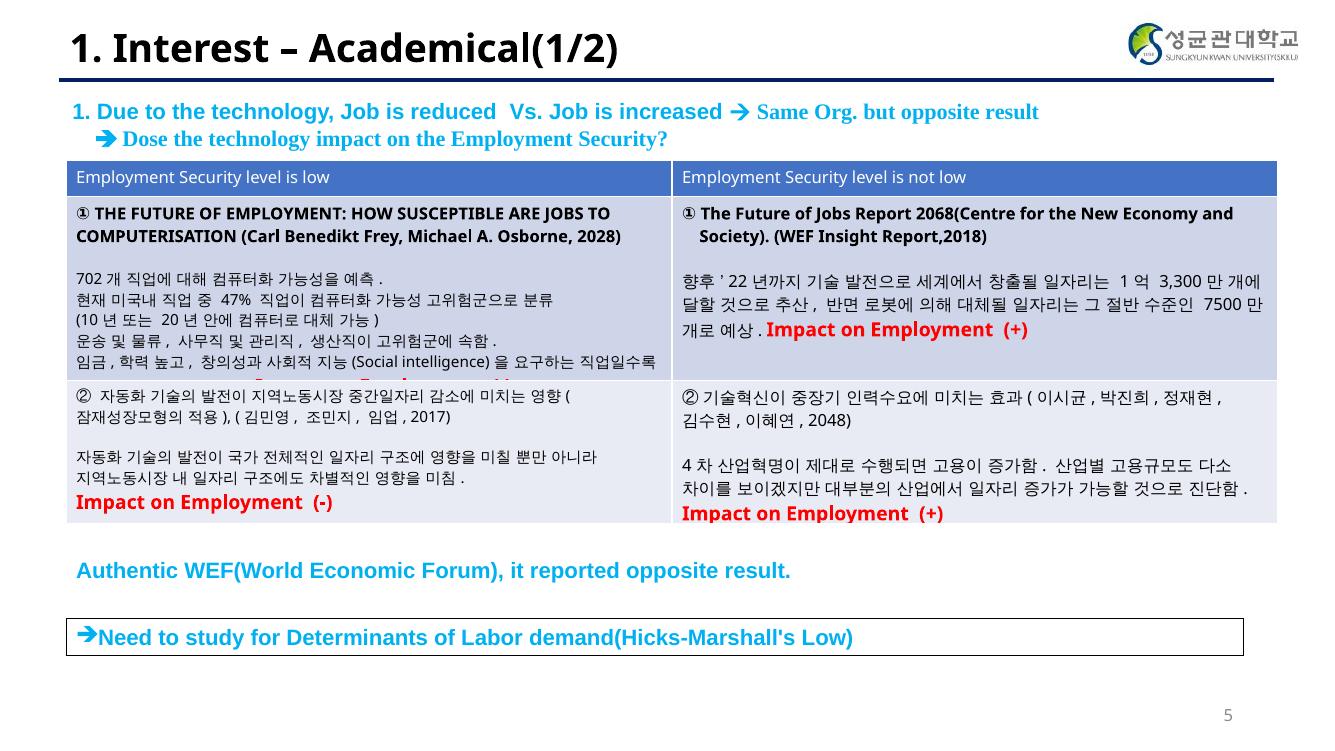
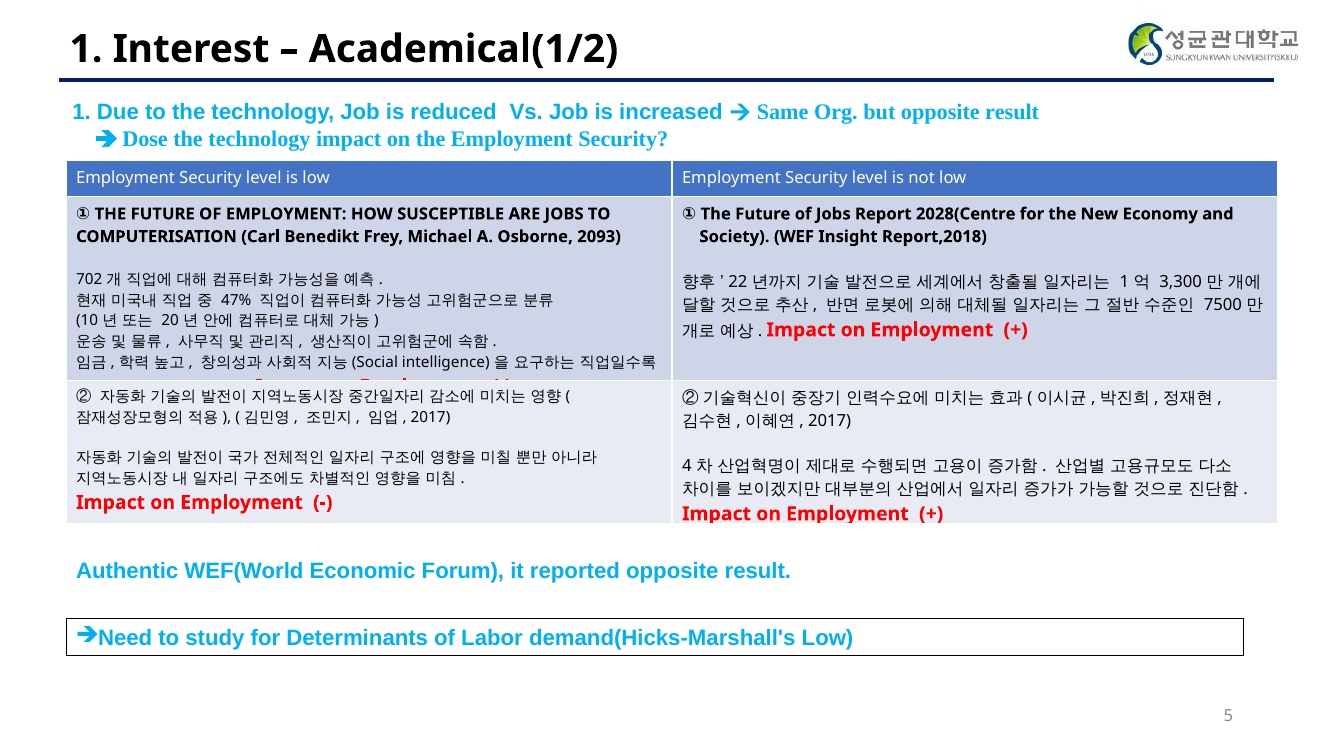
2068(Centre: 2068(Centre -> 2028(Centre
2028: 2028 -> 2093
2048 at (830, 420): 2048 -> 2017
